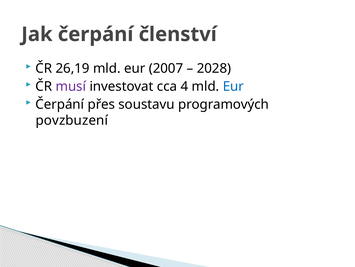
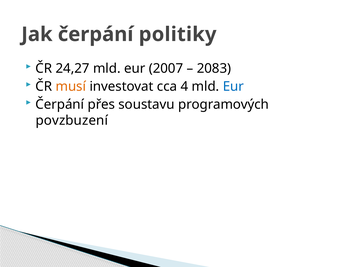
členství: členství -> politiky
26,19: 26,19 -> 24,27
2028: 2028 -> 2083
musí colour: purple -> orange
